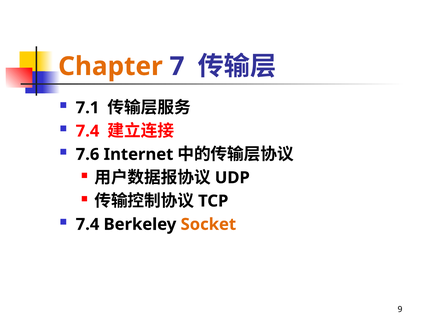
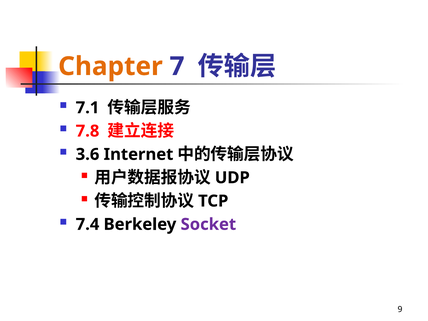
7.4 at (88, 131): 7.4 -> 7.8
7.6: 7.6 -> 3.6
Socket colour: orange -> purple
